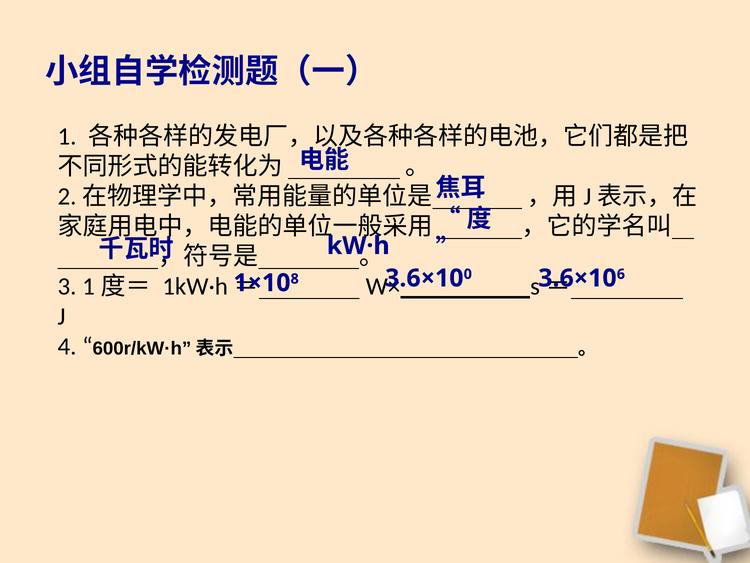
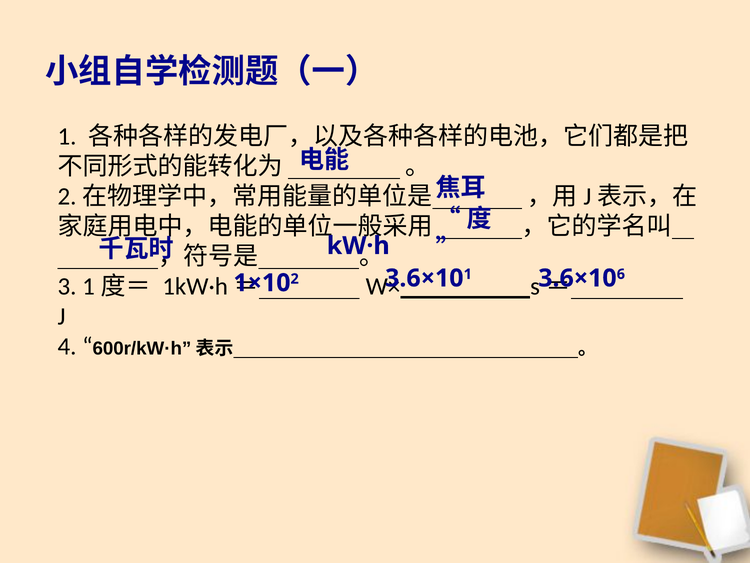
8: 8 -> 2
0 at (468, 274): 0 -> 1
